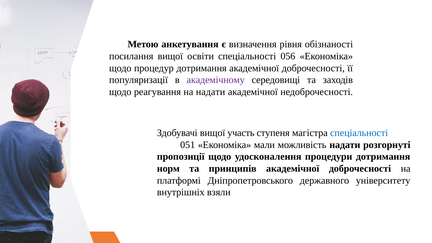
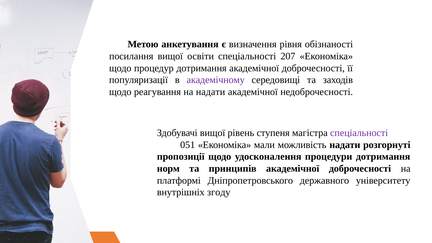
056: 056 -> 207
участь: участь -> рівень
спеціальності at (359, 133) colour: blue -> purple
взяли: взяли -> згоду
